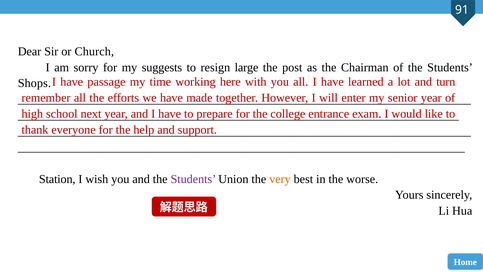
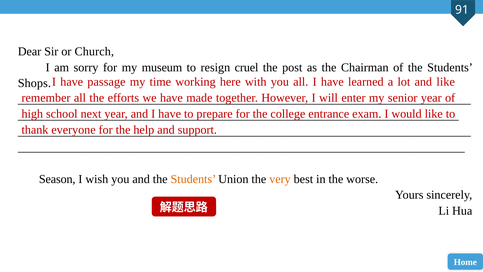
suggests: suggests -> museum
large: large -> cruel
and turn: turn -> like
Station: Station -> Season
Students at (193, 179) colour: purple -> orange
